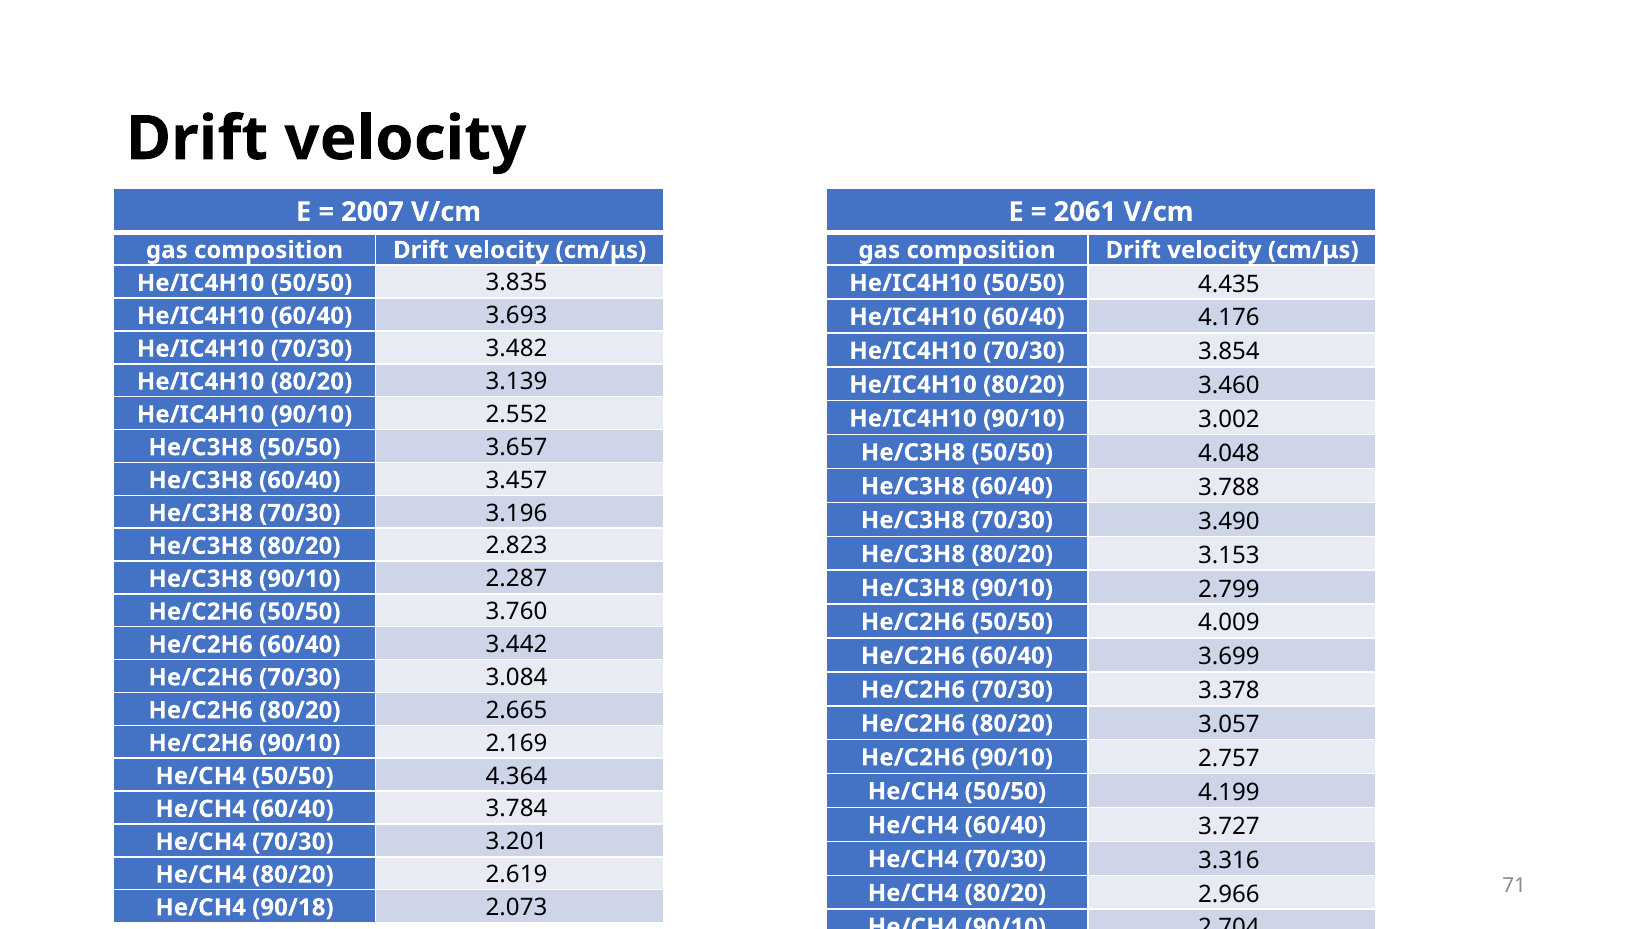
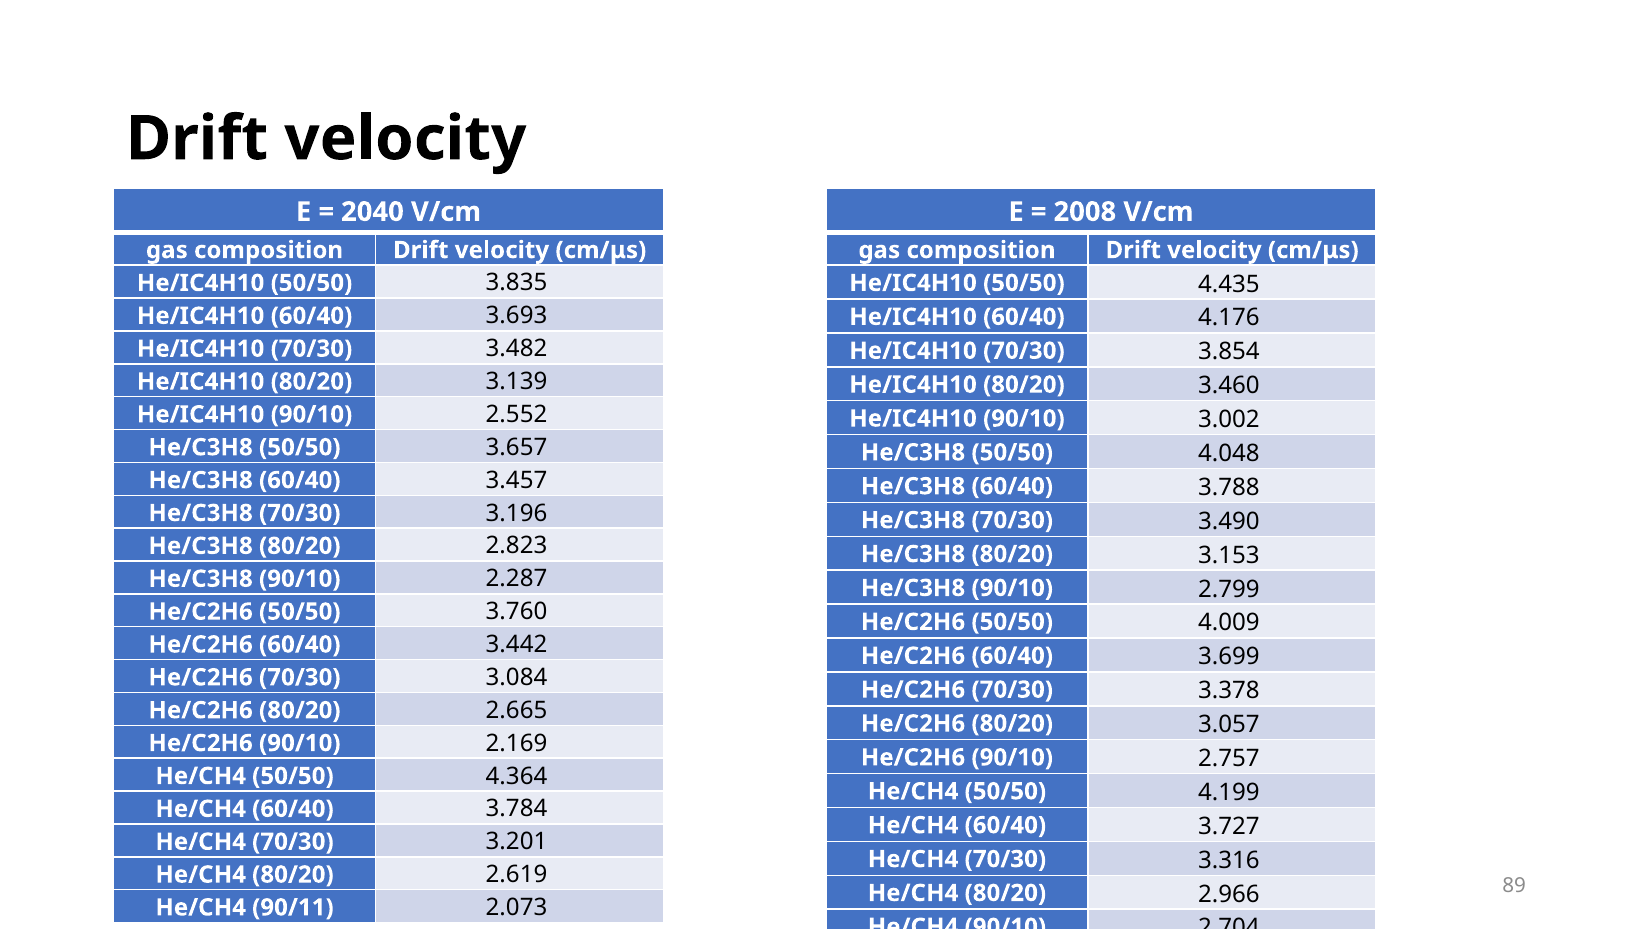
2007: 2007 -> 2040
2061: 2061 -> 2008
71: 71 -> 89
90/18: 90/18 -> 90/11
